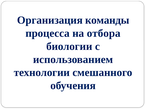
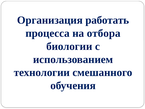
команды: команды -> работать
